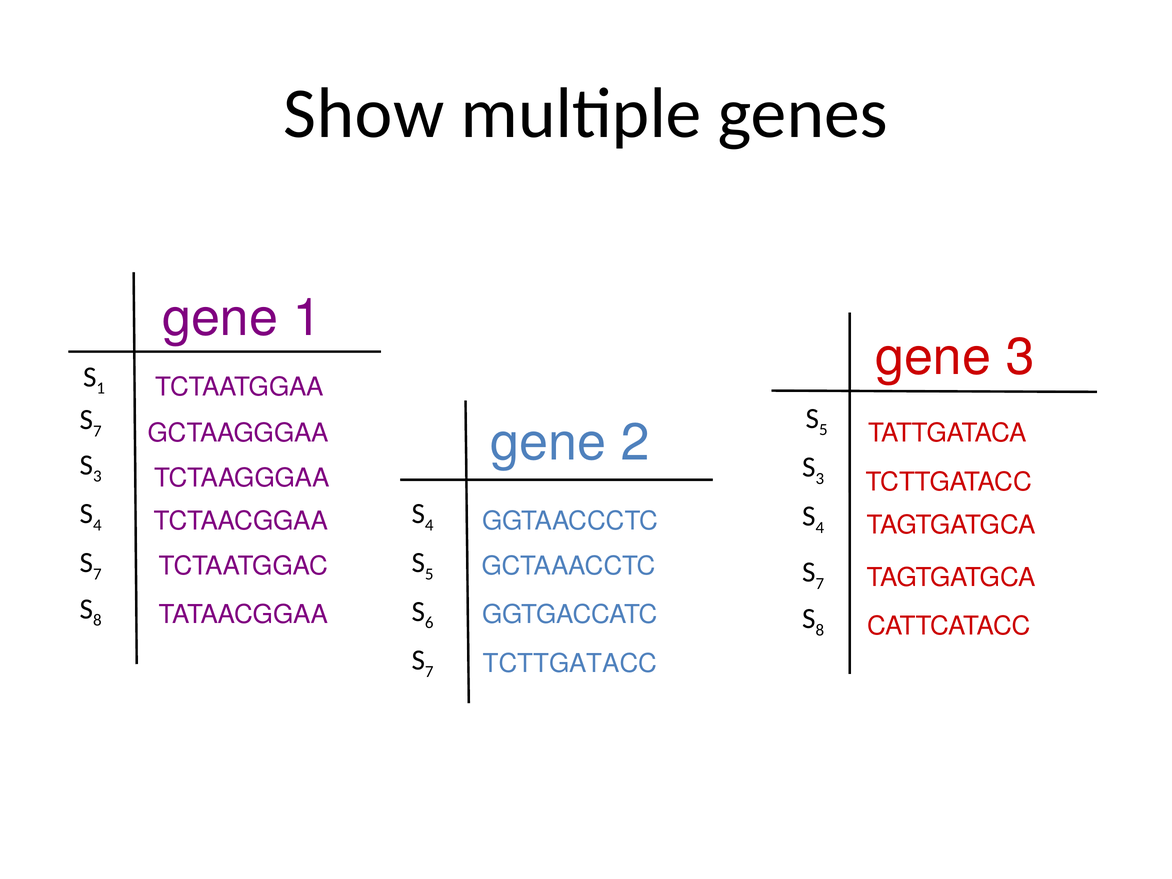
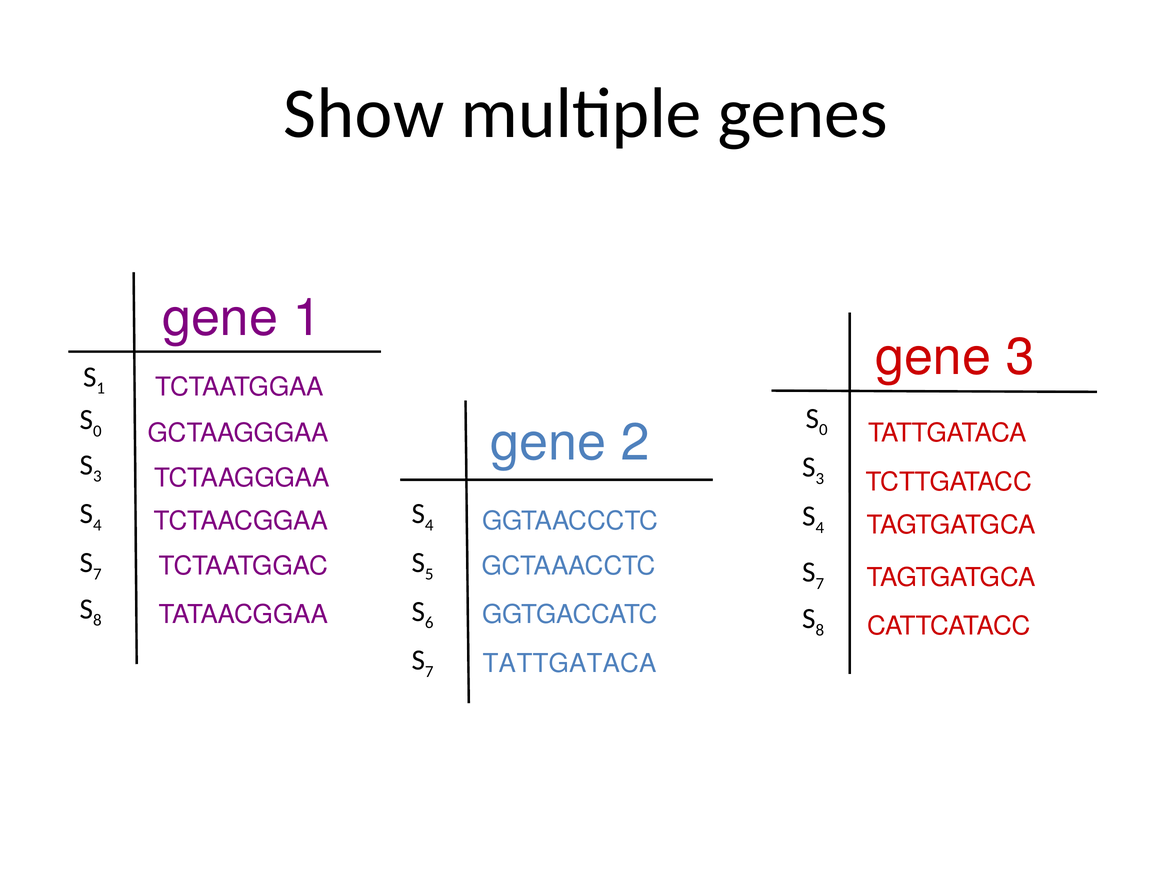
5 at (823, 430): 5 -> 0
7 at (97, 431): 7 -> 0
TCTTGATACC at (570, 664): TCTTGATACC -> TATTGATACA
